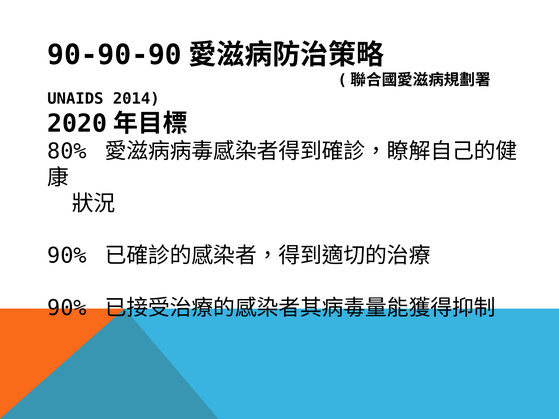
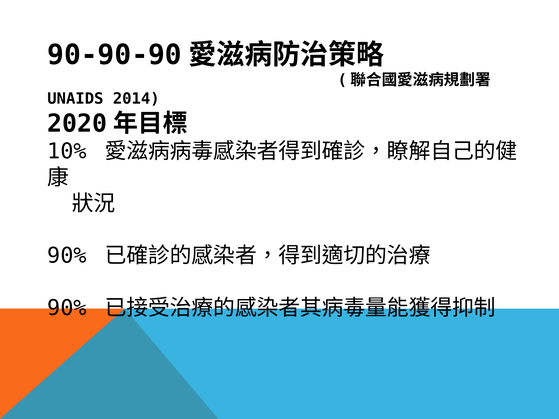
80%: 80% -> 10%
